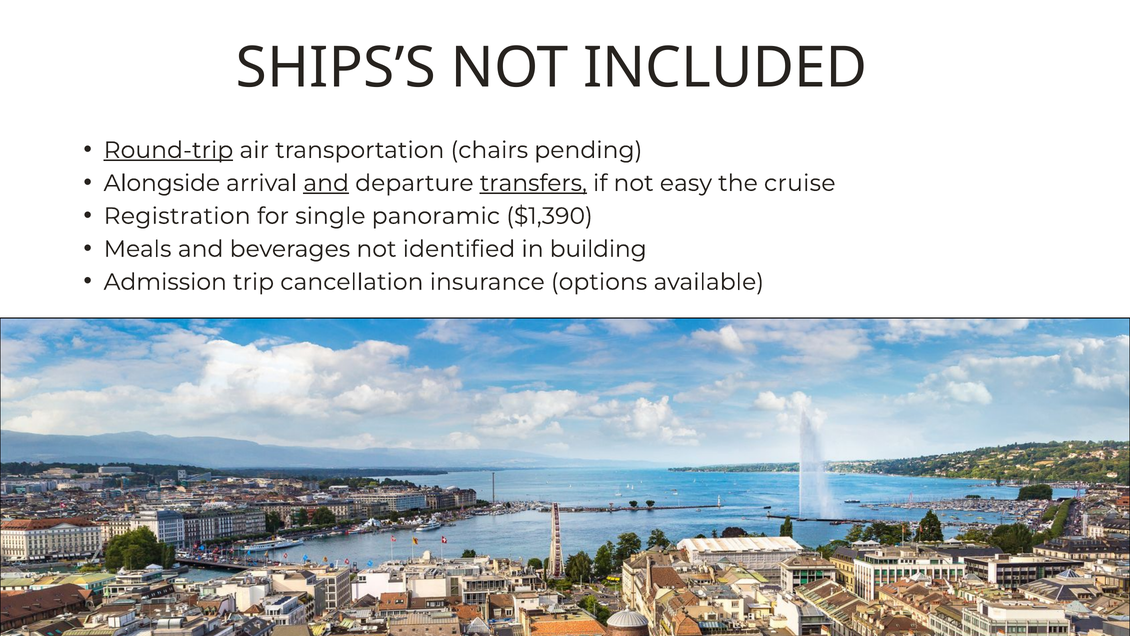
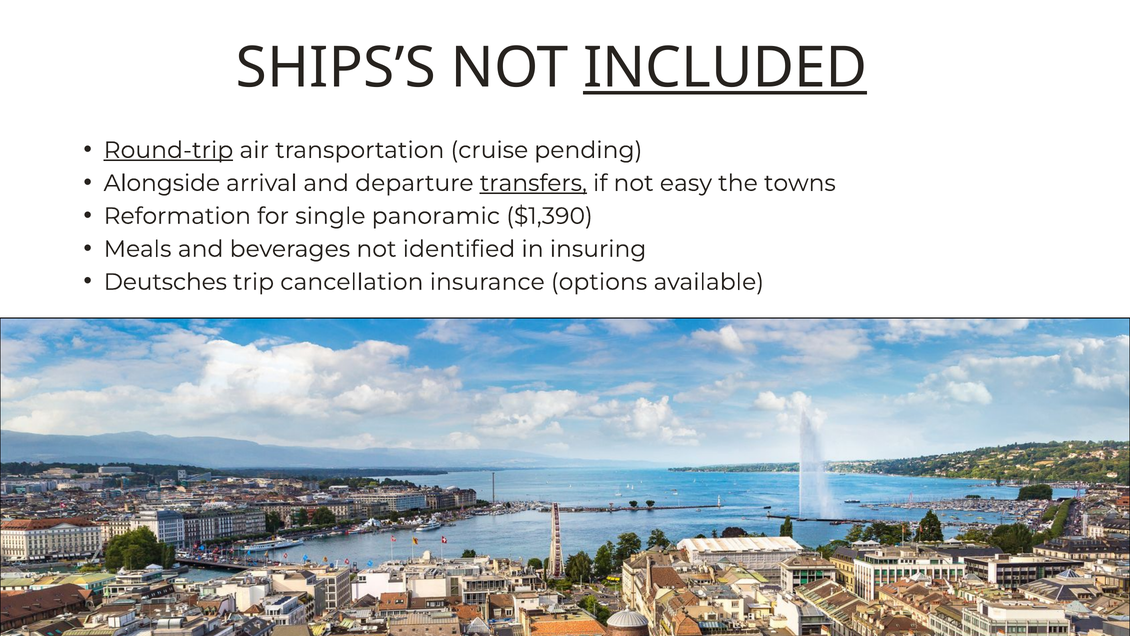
INCLUDED underline: none -> present
chairs: chairs -> cruise
and at (326, 183) underline: present -> none
cruise: cruise -> towns
Registration: Registration -> Reformation
building: building -> insuring
Admission: Admission -> Deutsches
